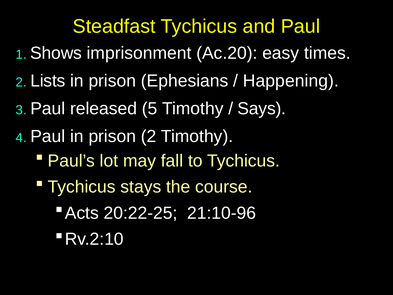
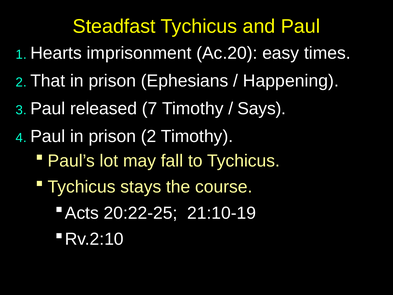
Shows: Shows -> Hearts
Lists: Lists -> That
5: 5 -> 7
21:10-96: 21:10-96 -> 21:10-19
